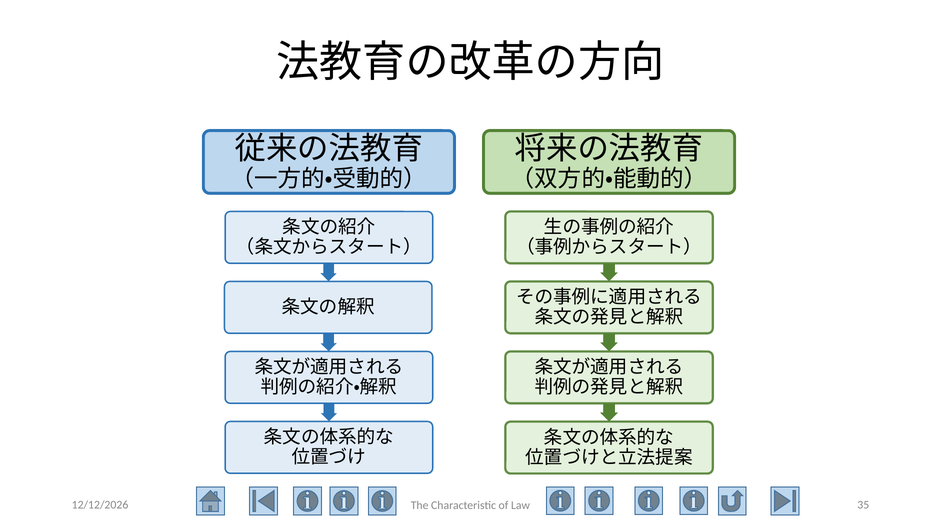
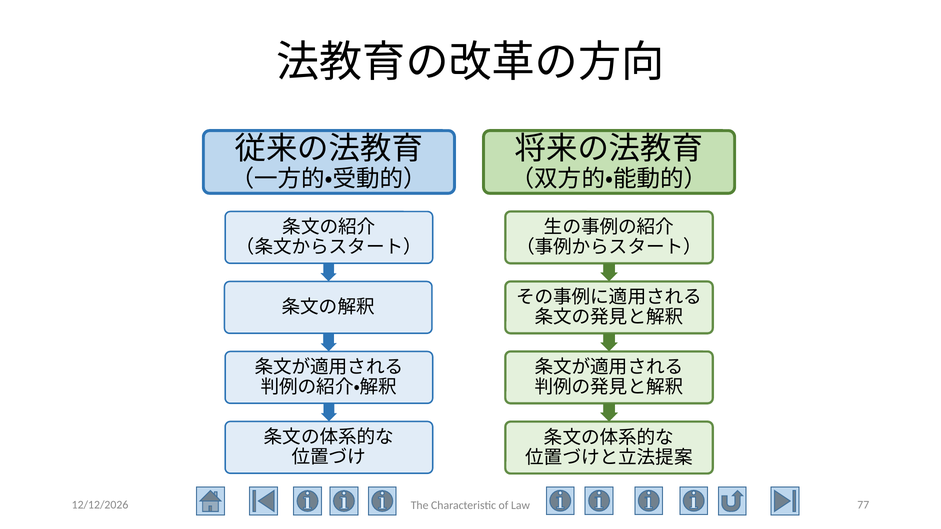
35: 35 -> 77
